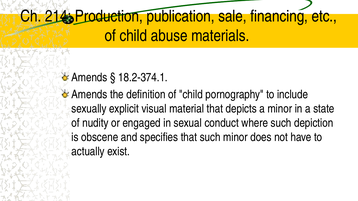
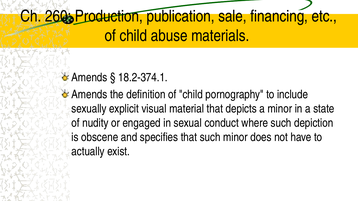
214: 214 -> 260
